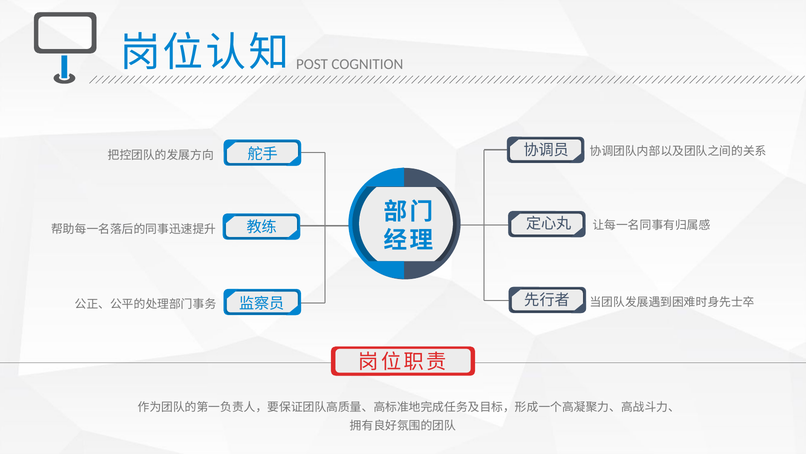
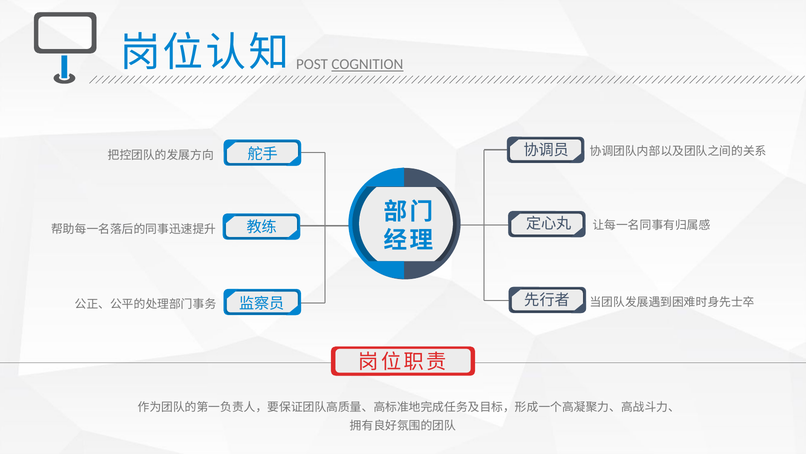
COGNITION underline: none -> present
